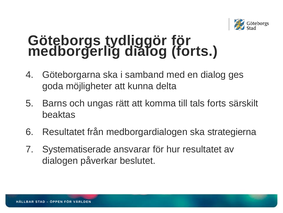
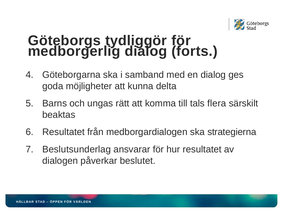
tals forts: forts -> flera
Systematiserade: Systematiserade -> Beslutsunderlag
